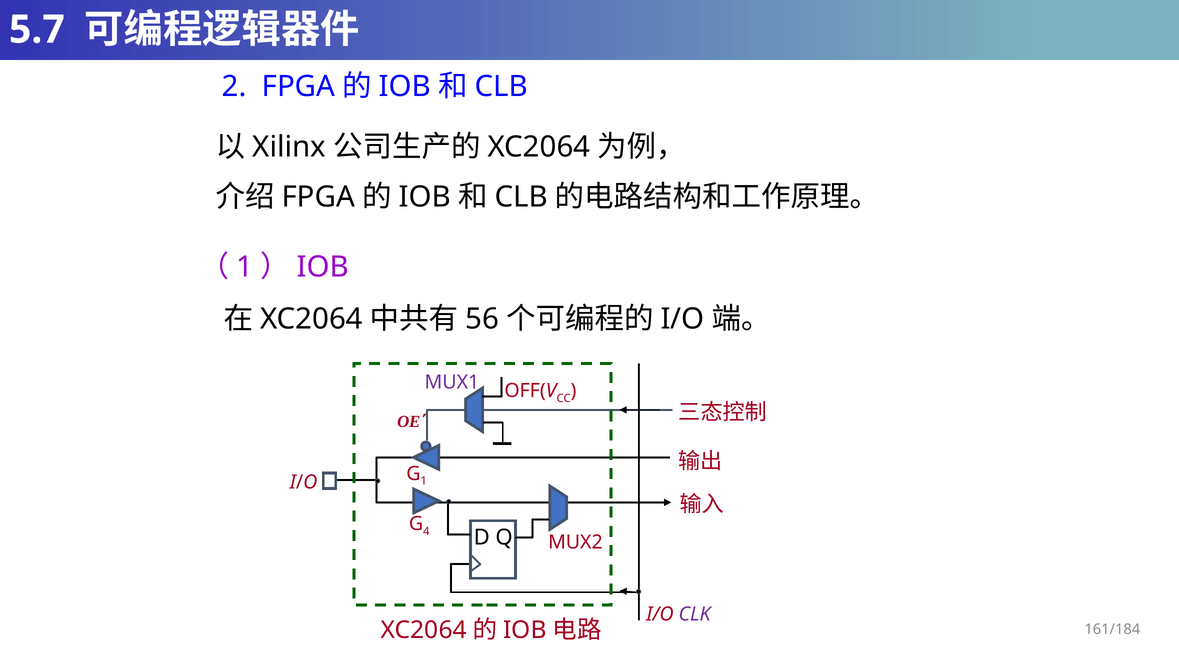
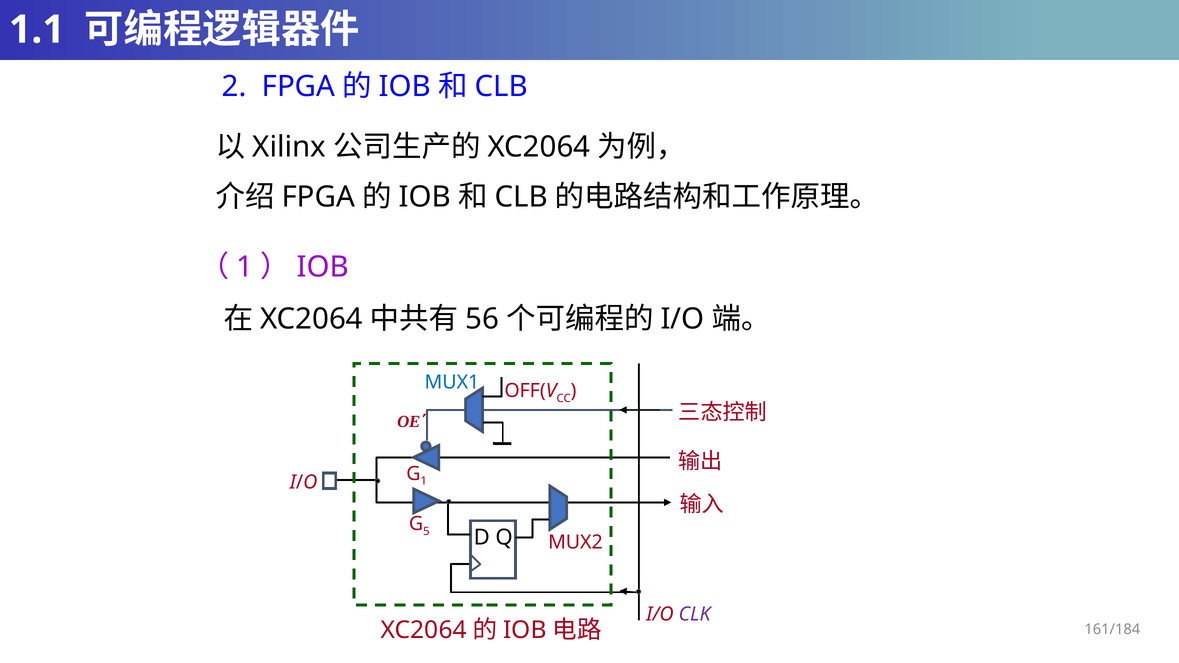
5.7: 5.7 -> 1.1
MUX1 colour: purple -> blue
4: 4 -> 5
